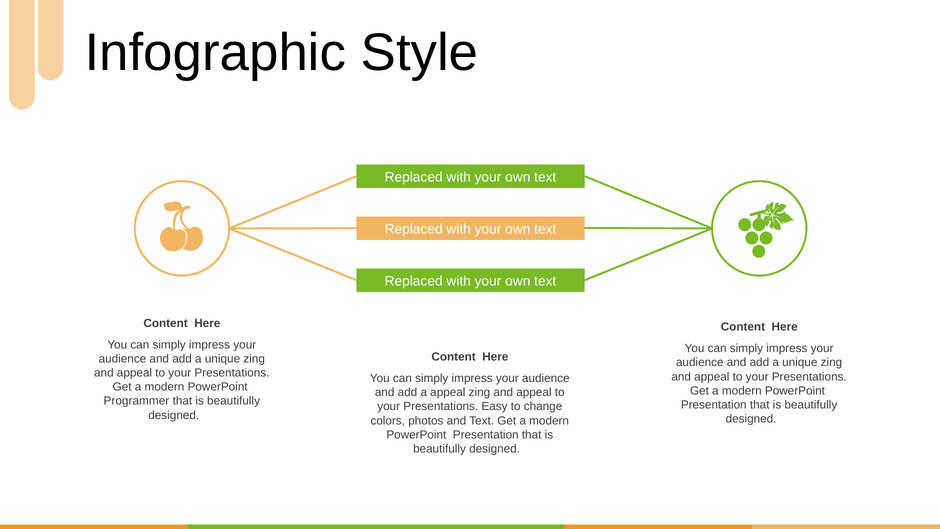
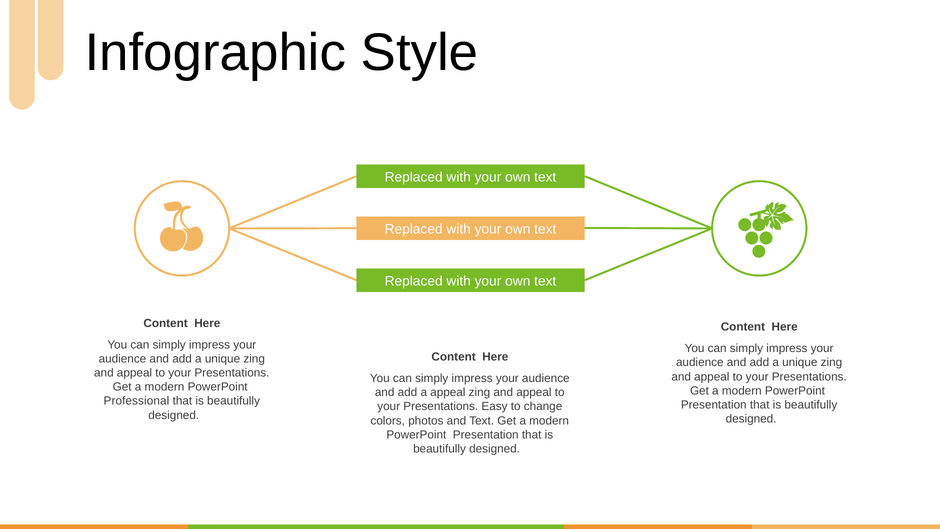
Programmer: Programmer -> Professional
